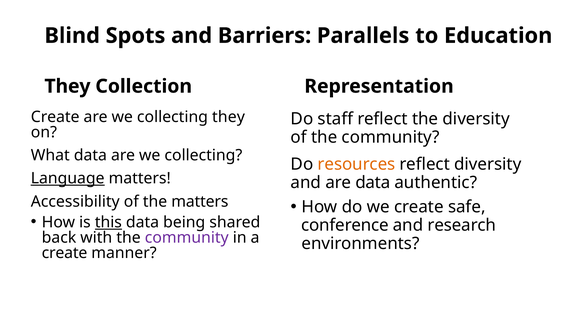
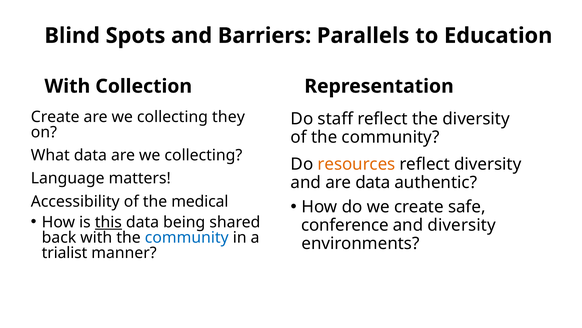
They at (67, 86): They -> With
Language underline: present -> none
the matters: matters -> medical
and research: research -> diversity
community at (187, 237) colour: purple -> blue
create at (65, 252): create -> trialist
